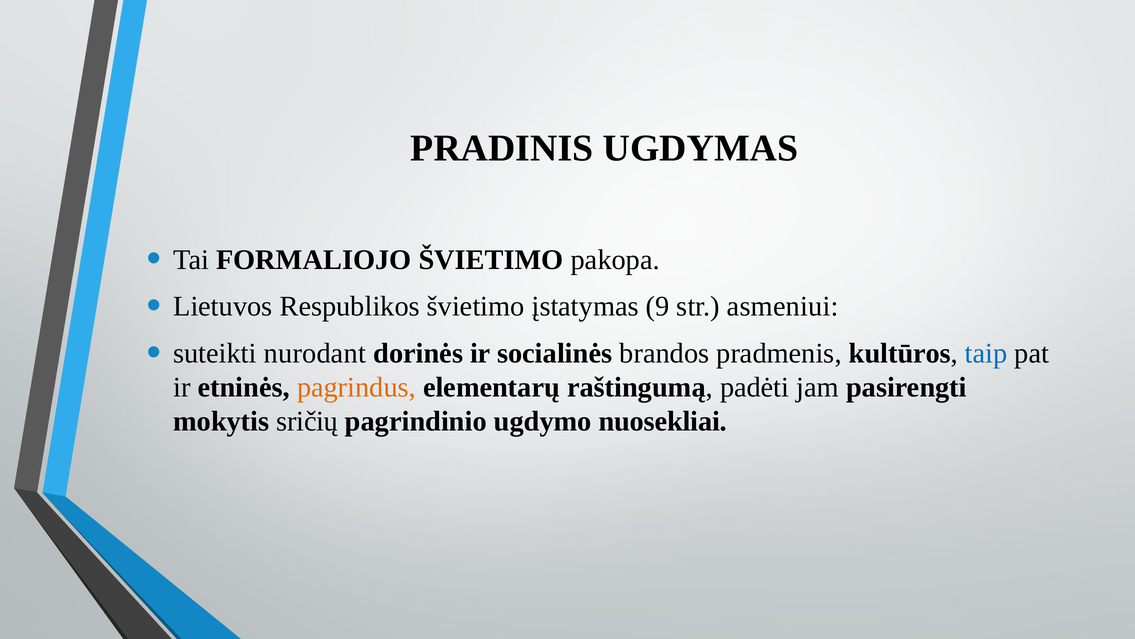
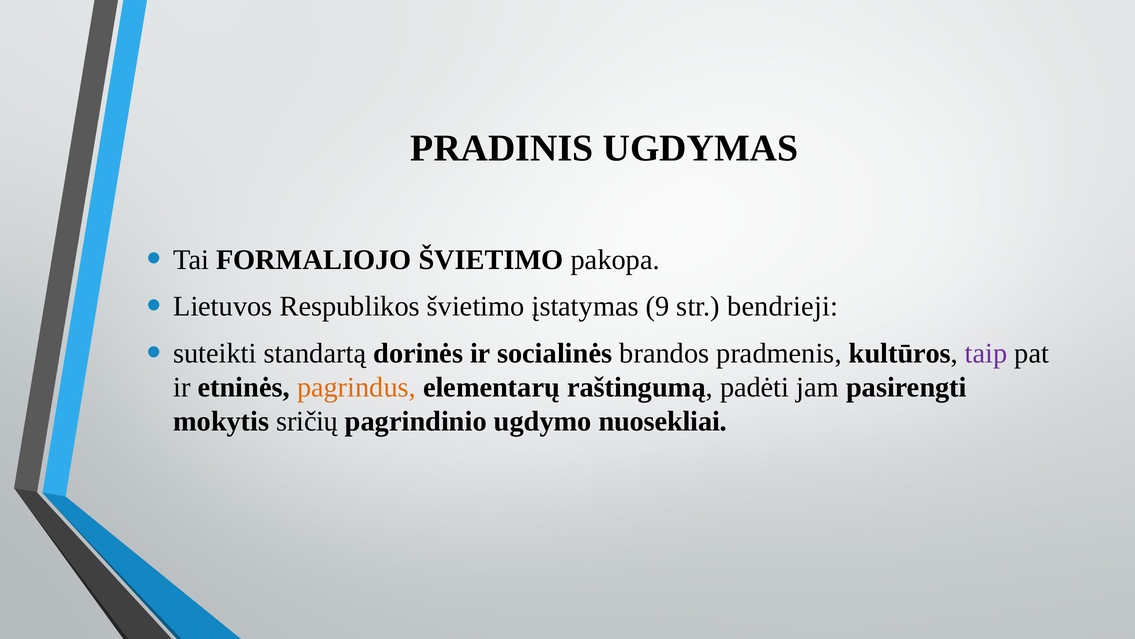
asmeniui: asmeniui -> bendrieji
nurodant: nurodant -> standartą
taip colour: blue -> purple
